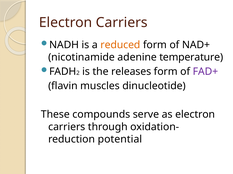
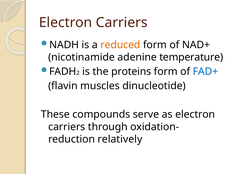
releases: releases -> proteins
FAD+ colour: purple -> blue
potential: potential -> relatively
